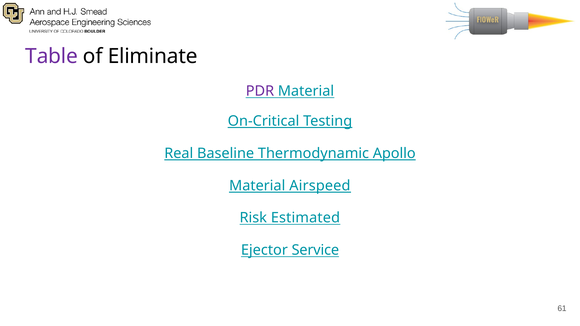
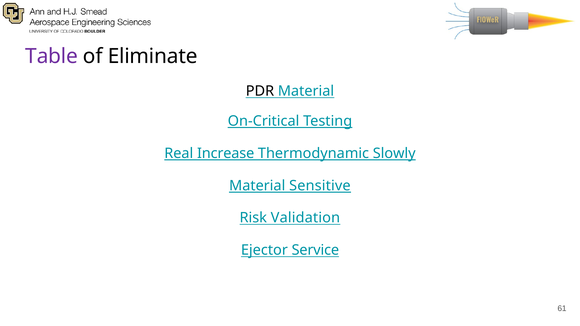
PDR colour: purple -> black
Baseline: Baseline -> Increase
Apollo: Apollo -> Slowly
Airspeed: Airspeed -> Sensitive
Estimated: Estimated -> Validation
